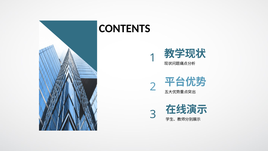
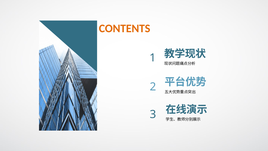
CONTENTS colour: black -> orange
